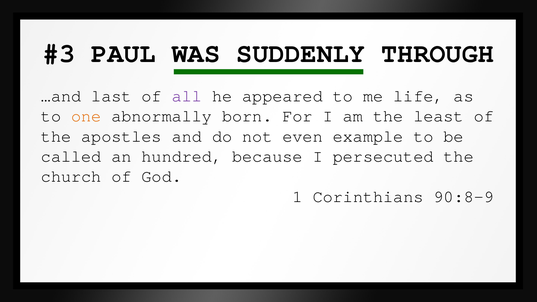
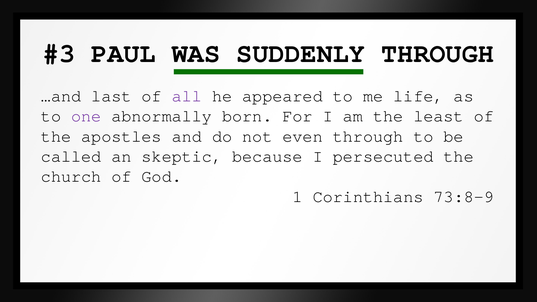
one colour: orange -> purple
even example: example -> through
hundred: hundred -> skeptic
90:8-9: 90:8-9 -> 73:8-9
